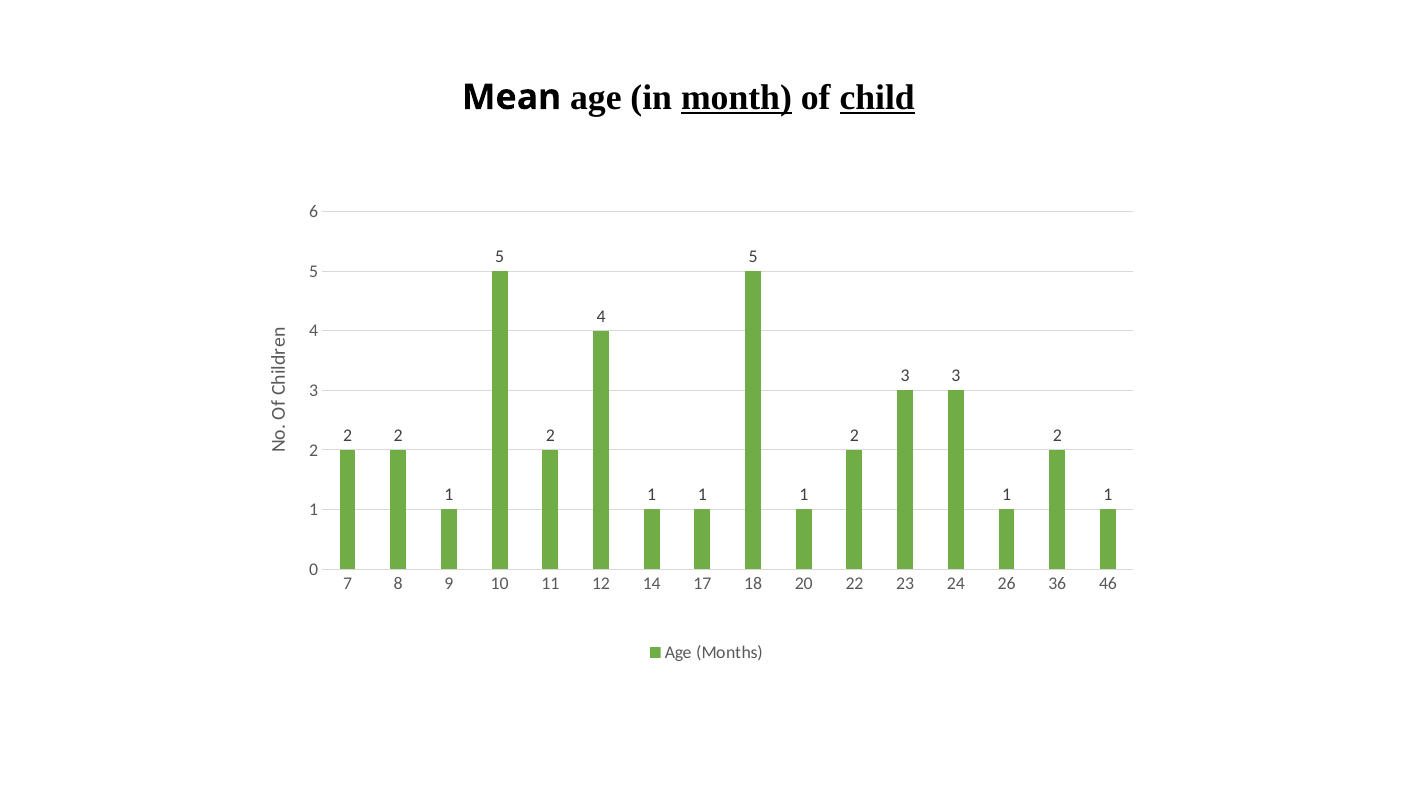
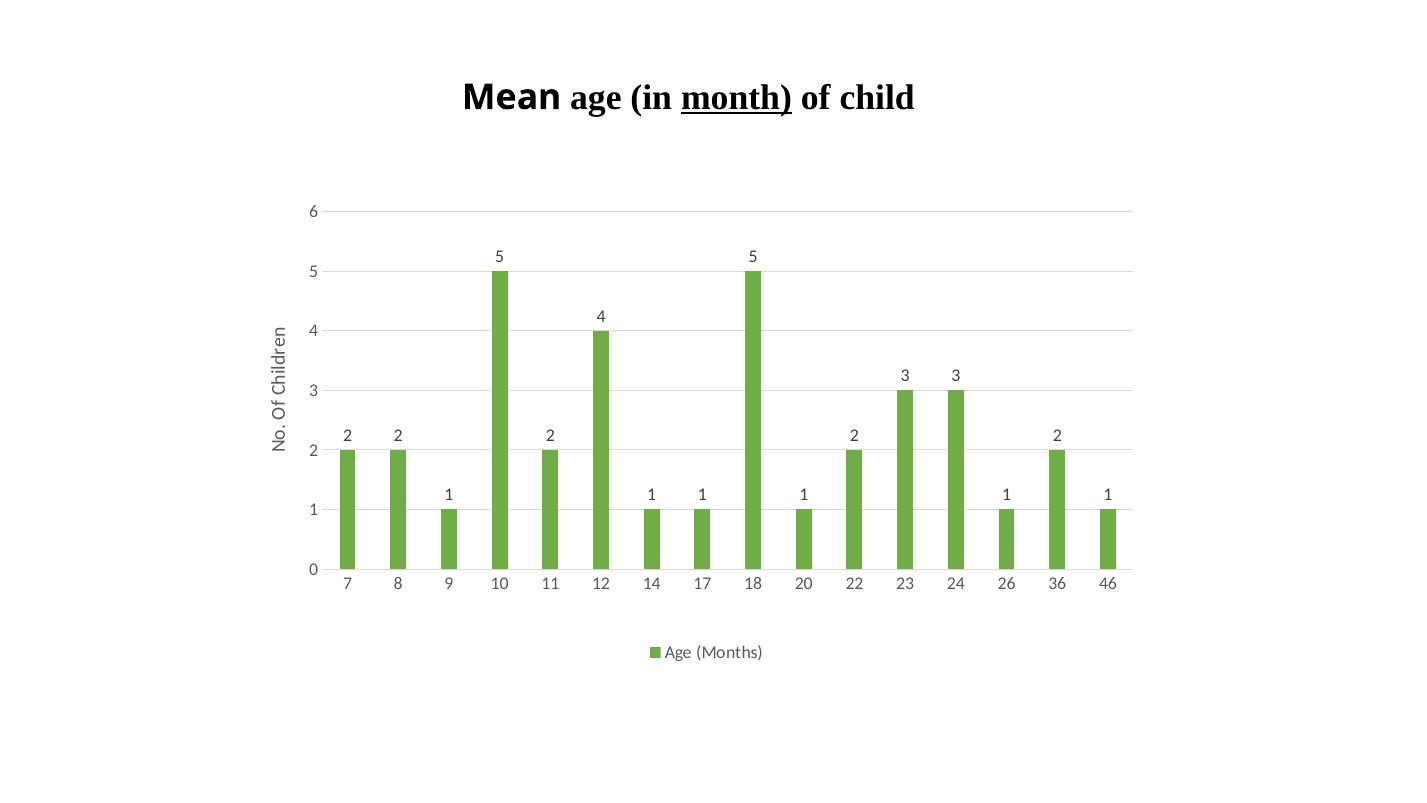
child underline: present -> none
